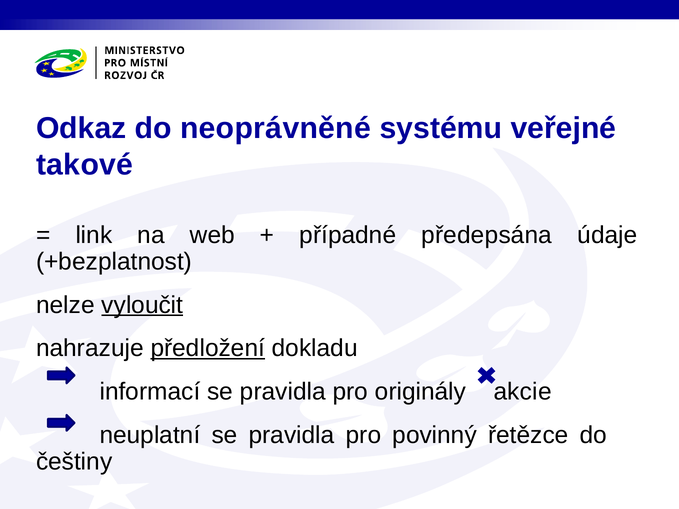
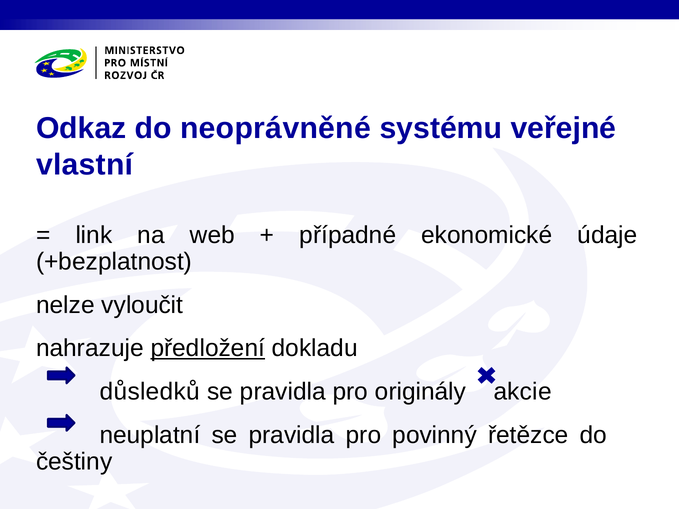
takové: takové -> vlastní
předepsána: předepsána -> ekonomické
vyloučit underline: present -> none
informací: informací -> důsledků
